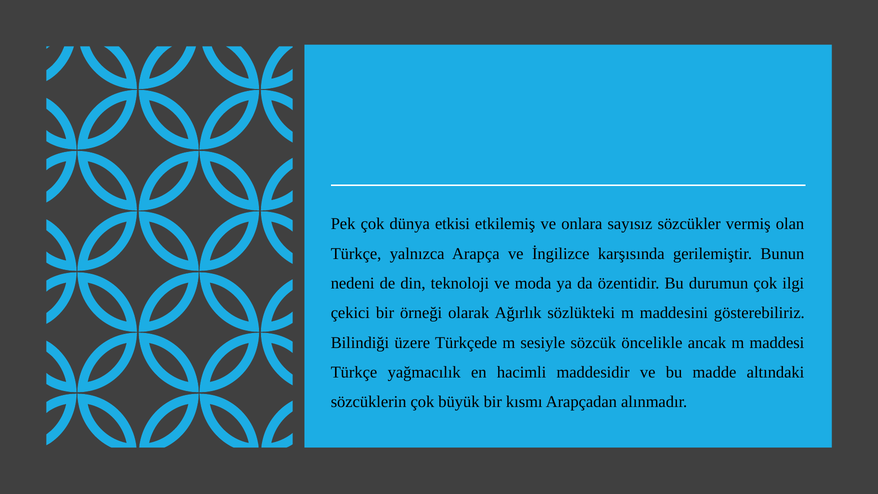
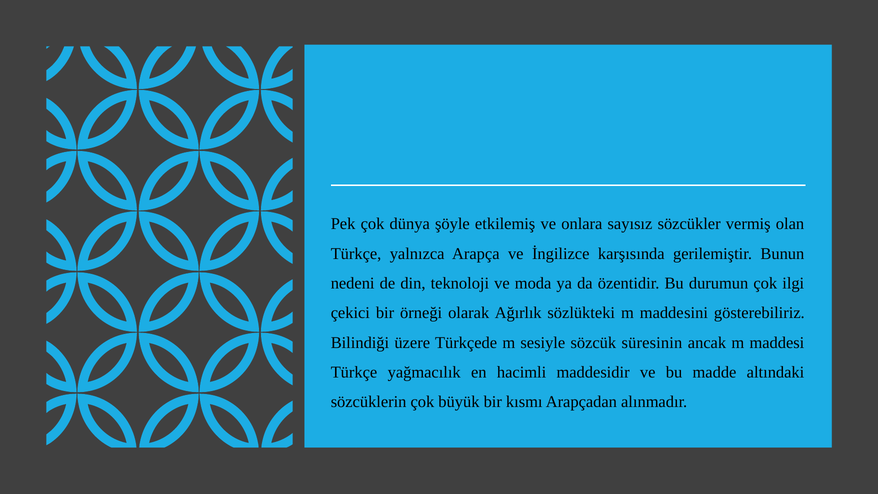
etkisi: etkisi -> şöyle
öncelikle: öncelikle -> süresinin
